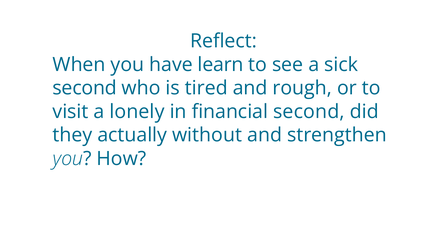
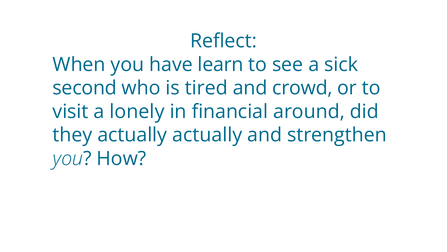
rough: rough -> crowd
financial second: second -> around
actually without: without -> actually
